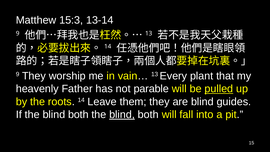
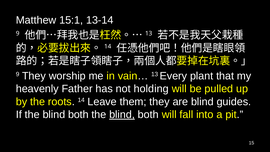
15:3: 15:3 -> 15:1
parable: parable -> holding
pulled underline: present -> none
